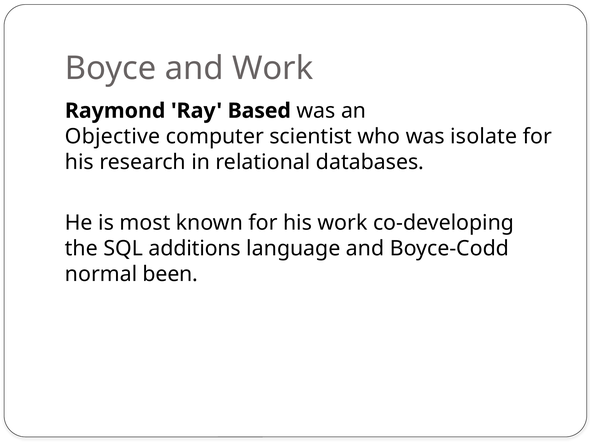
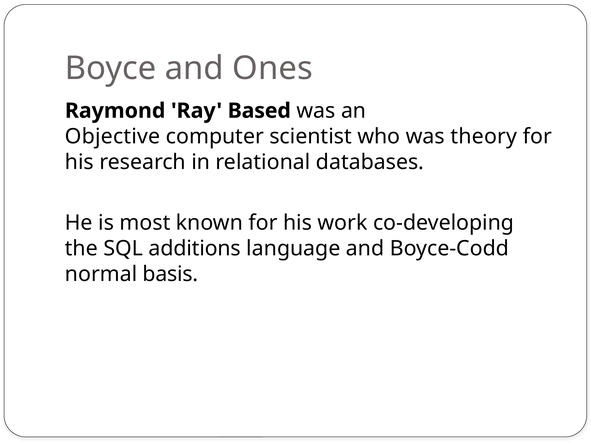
and Work: Work -> Ones
isolate: isolate -> theory
been: been -> basis
